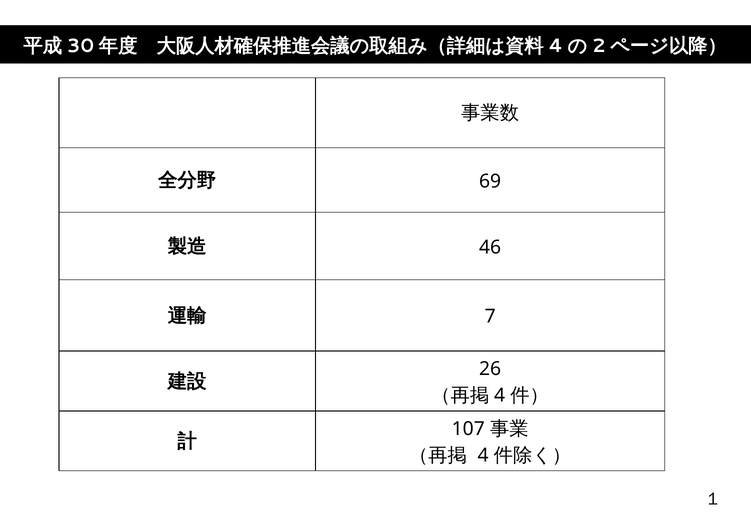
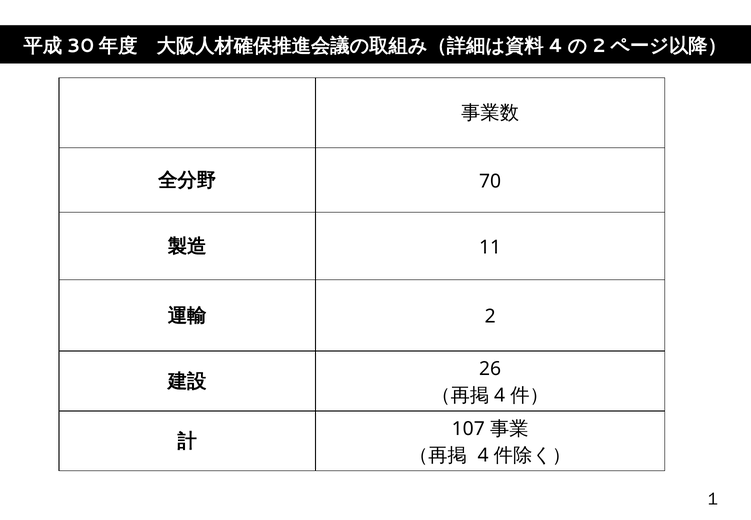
69: 69 -> 70
46: 46 -> 11
7: 7 -> 2
